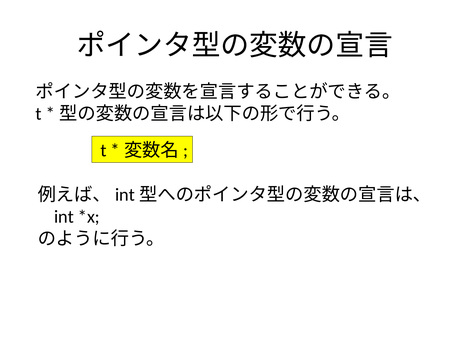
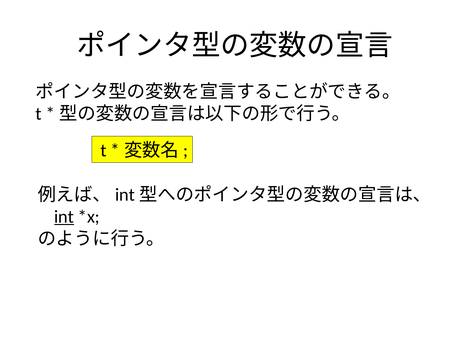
int underline: none -> present
